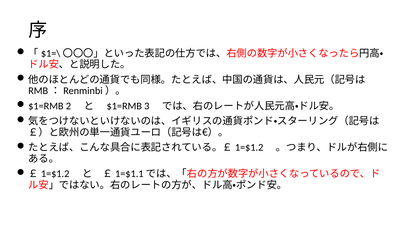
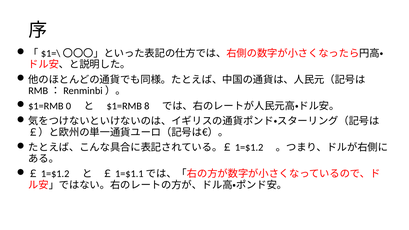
2: 2 -> 0
3: 3 -> 8
